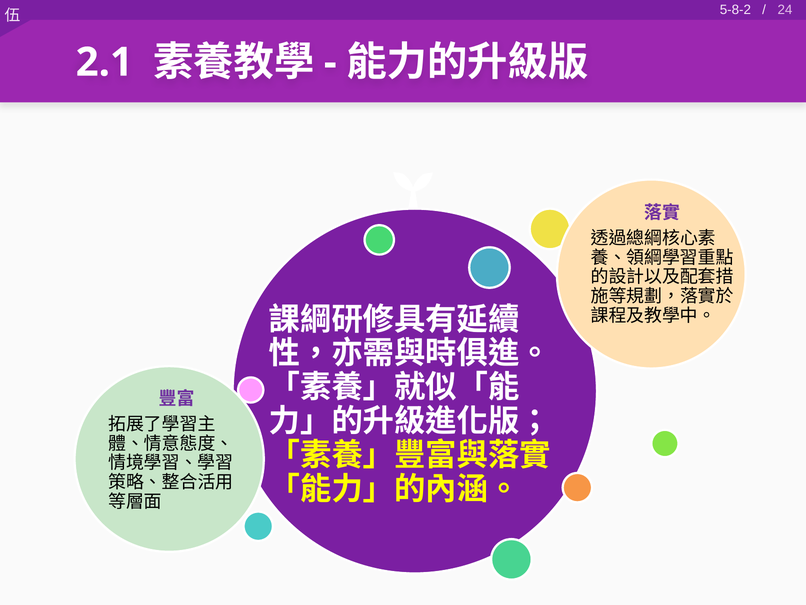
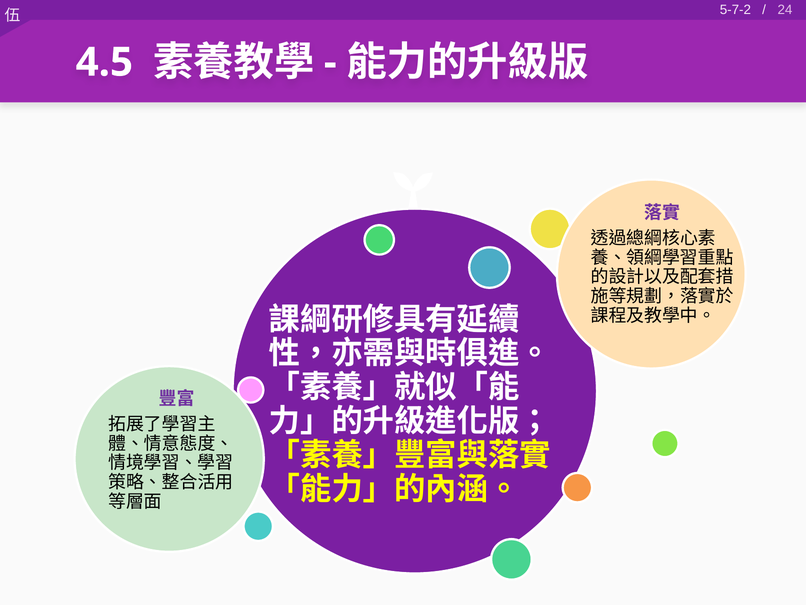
5-8-2: 5-8-2 -> 5-7-2
2.1: 2.1 -> 4.5
